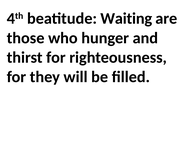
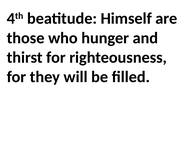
Waiting: Waiting -> Himself
